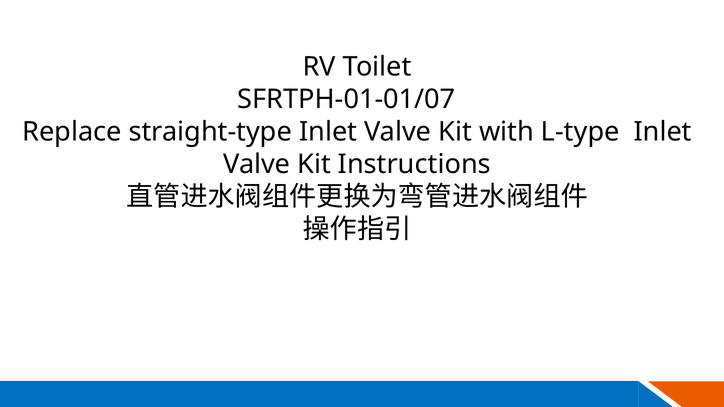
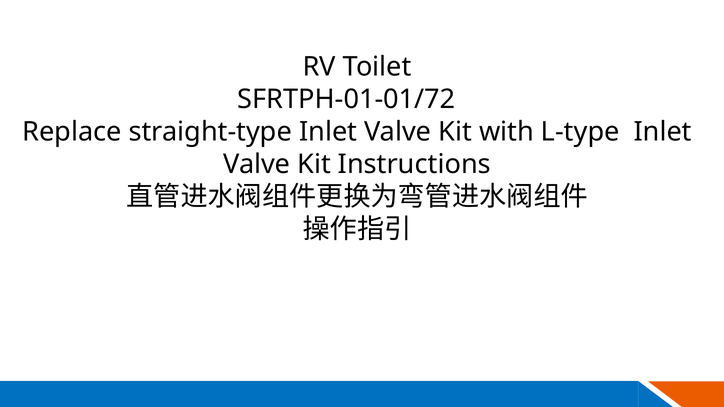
SFRTPH-01-01/07: SFRTPH-01-01/07 -> SFRTPH-01-01/72
